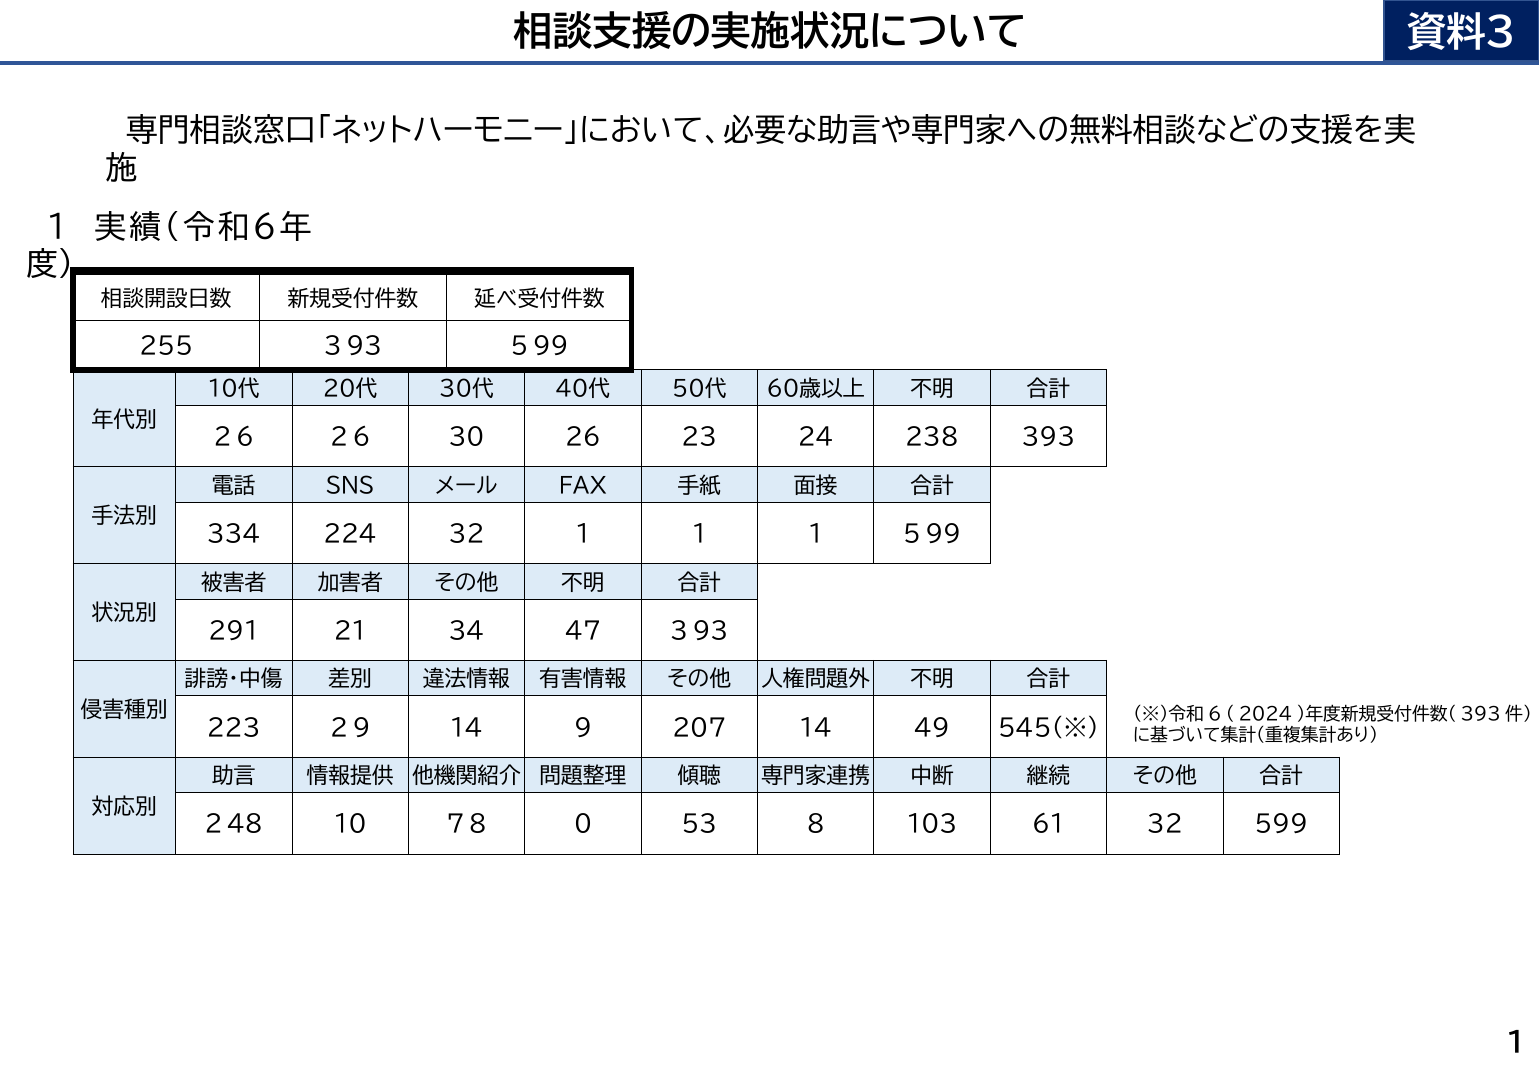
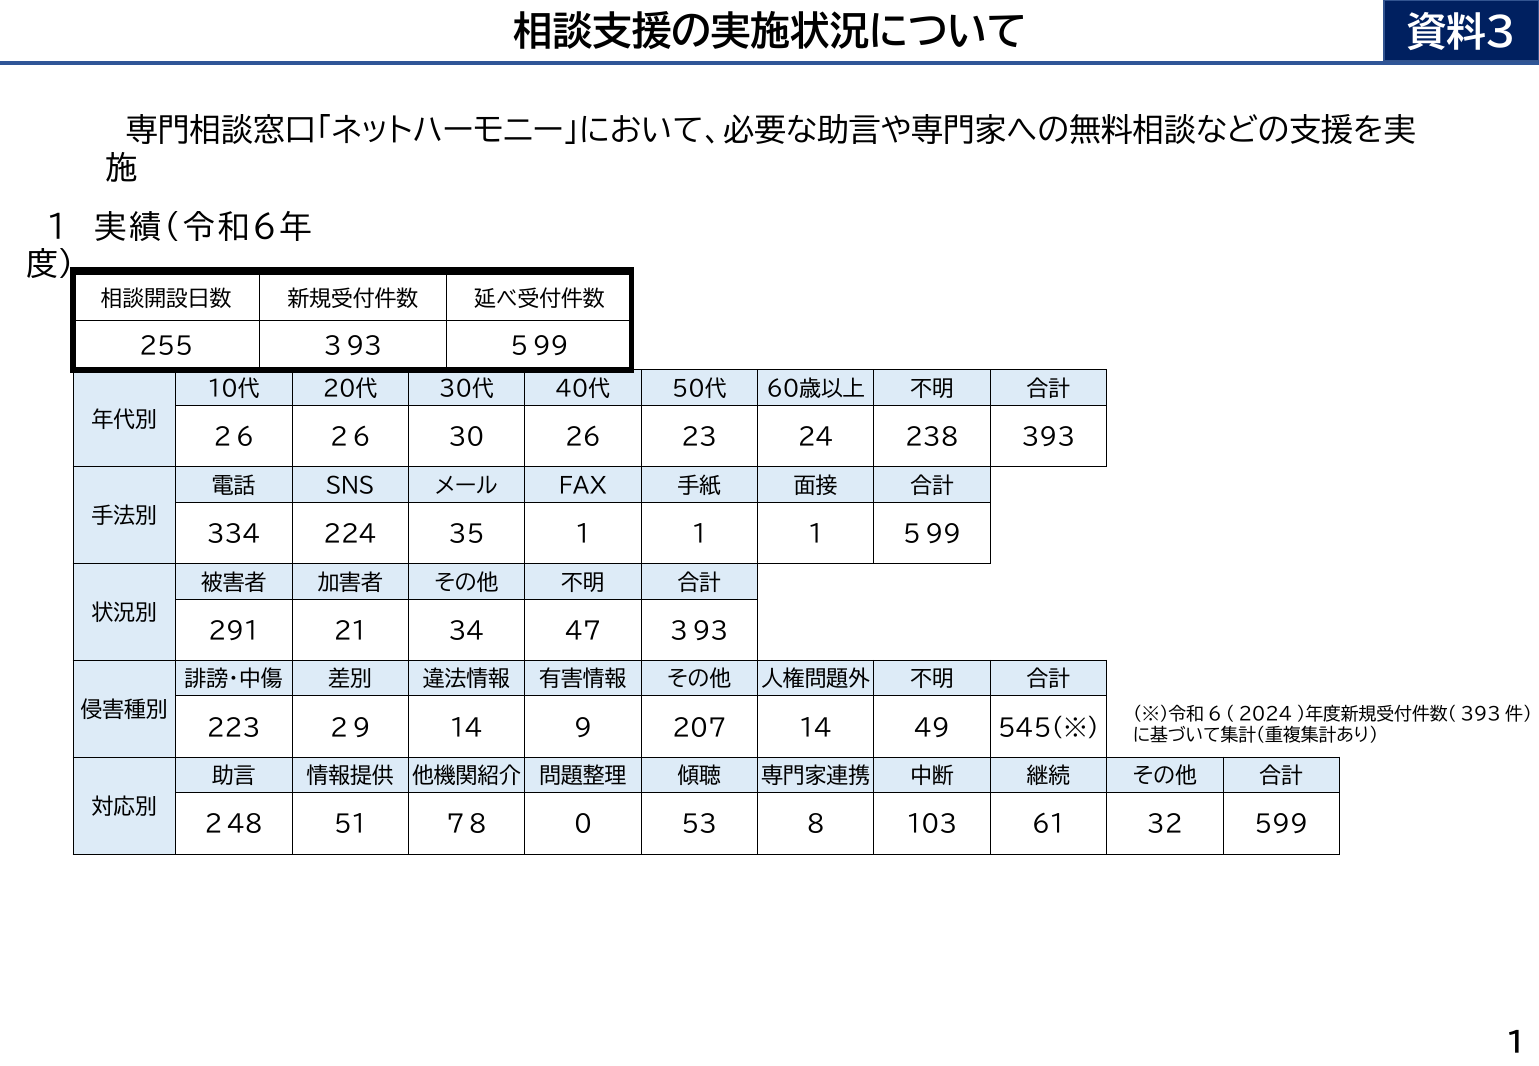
32: 32 -> 35
10: 10 -> 51
